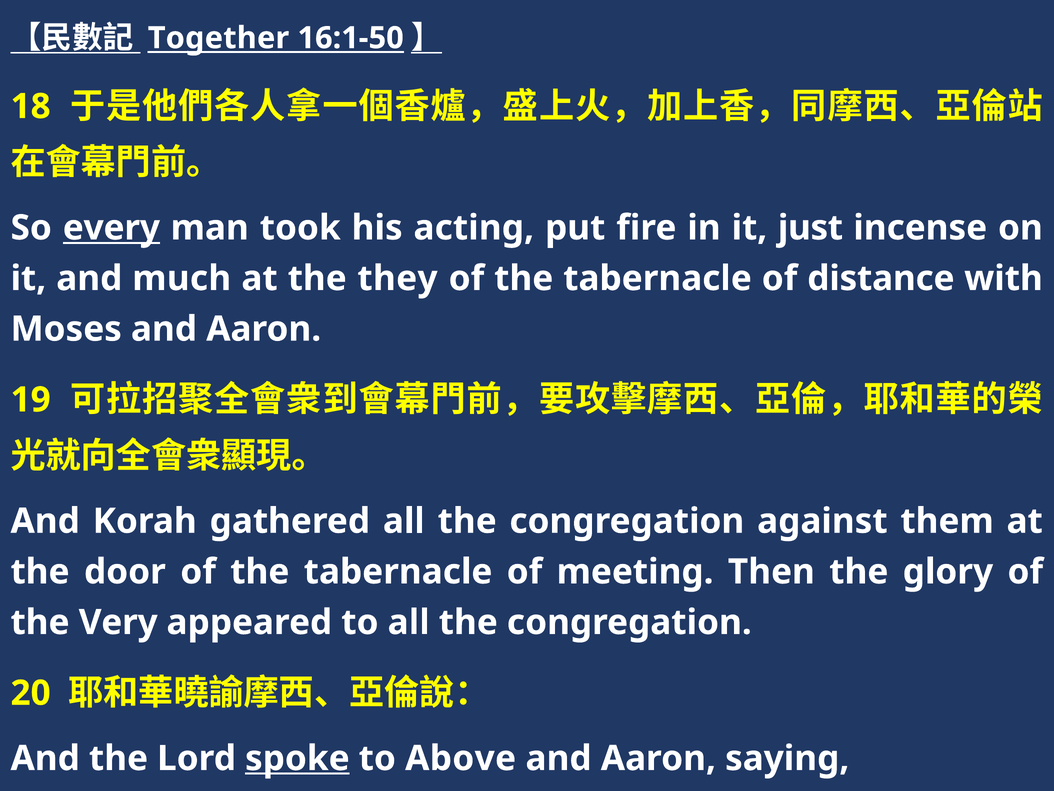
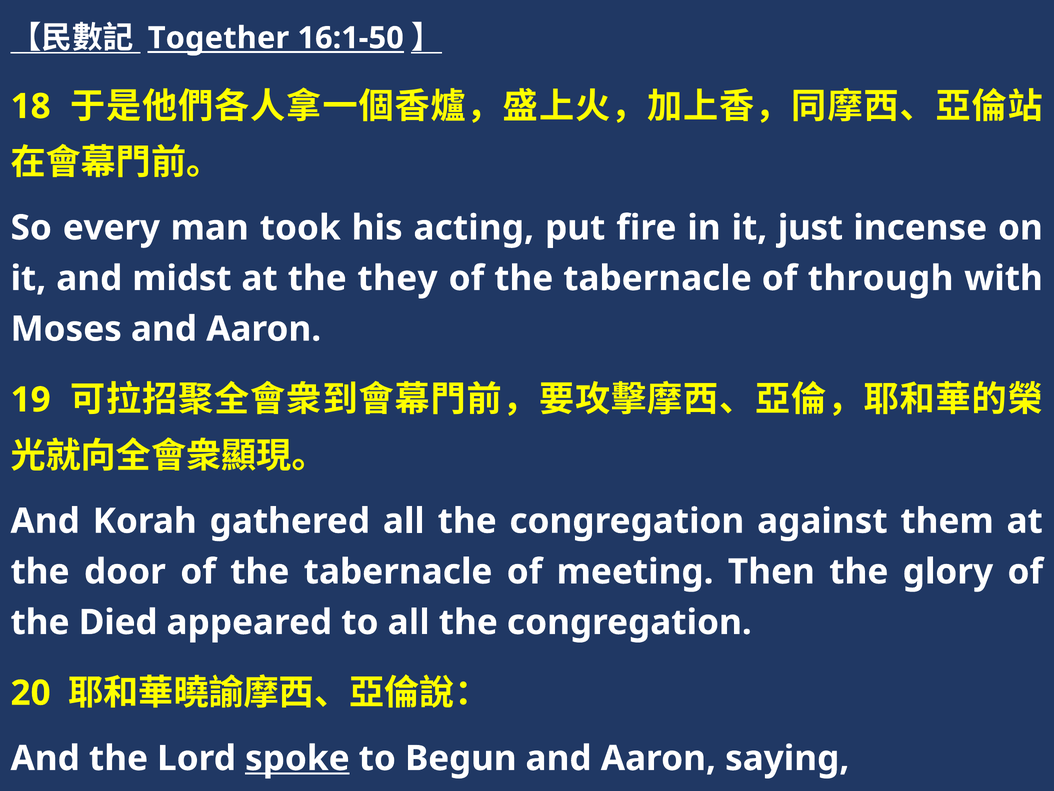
every underline: present -> none
much: much -> midst
distance: distance -> through
Very: Very -> Died
Above: Above -> Begun
